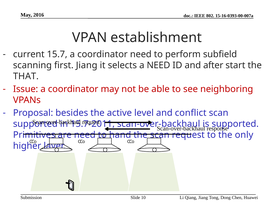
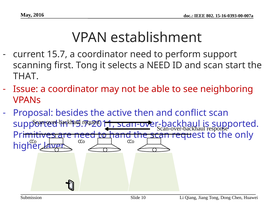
subfield: subfield -> support
first Jiang: Jiang -> Tong
and after: after -> scan
level: level -> then
